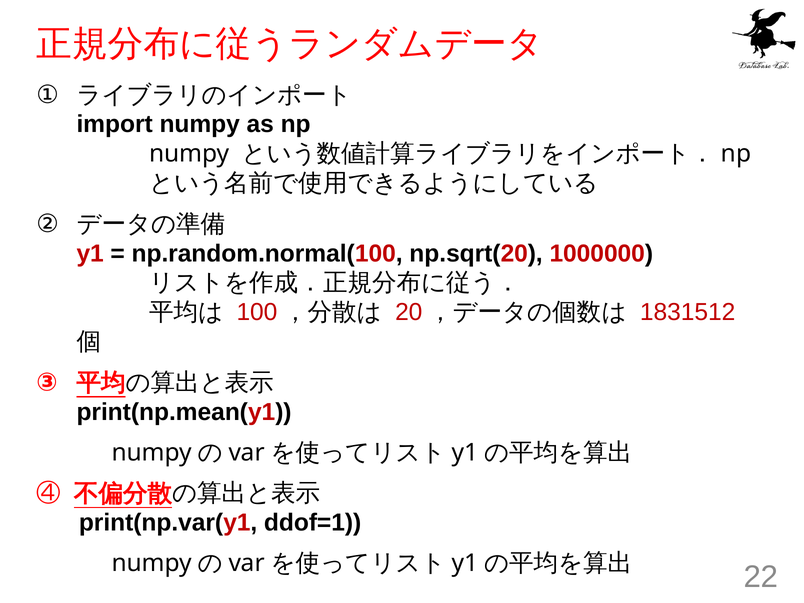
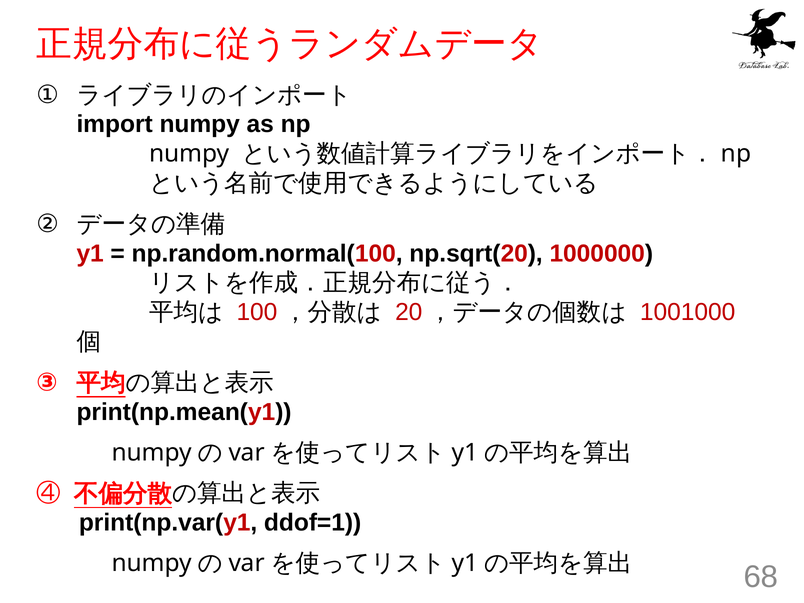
1831512: 1831512 -> 1001000
22: 22 -> 68
